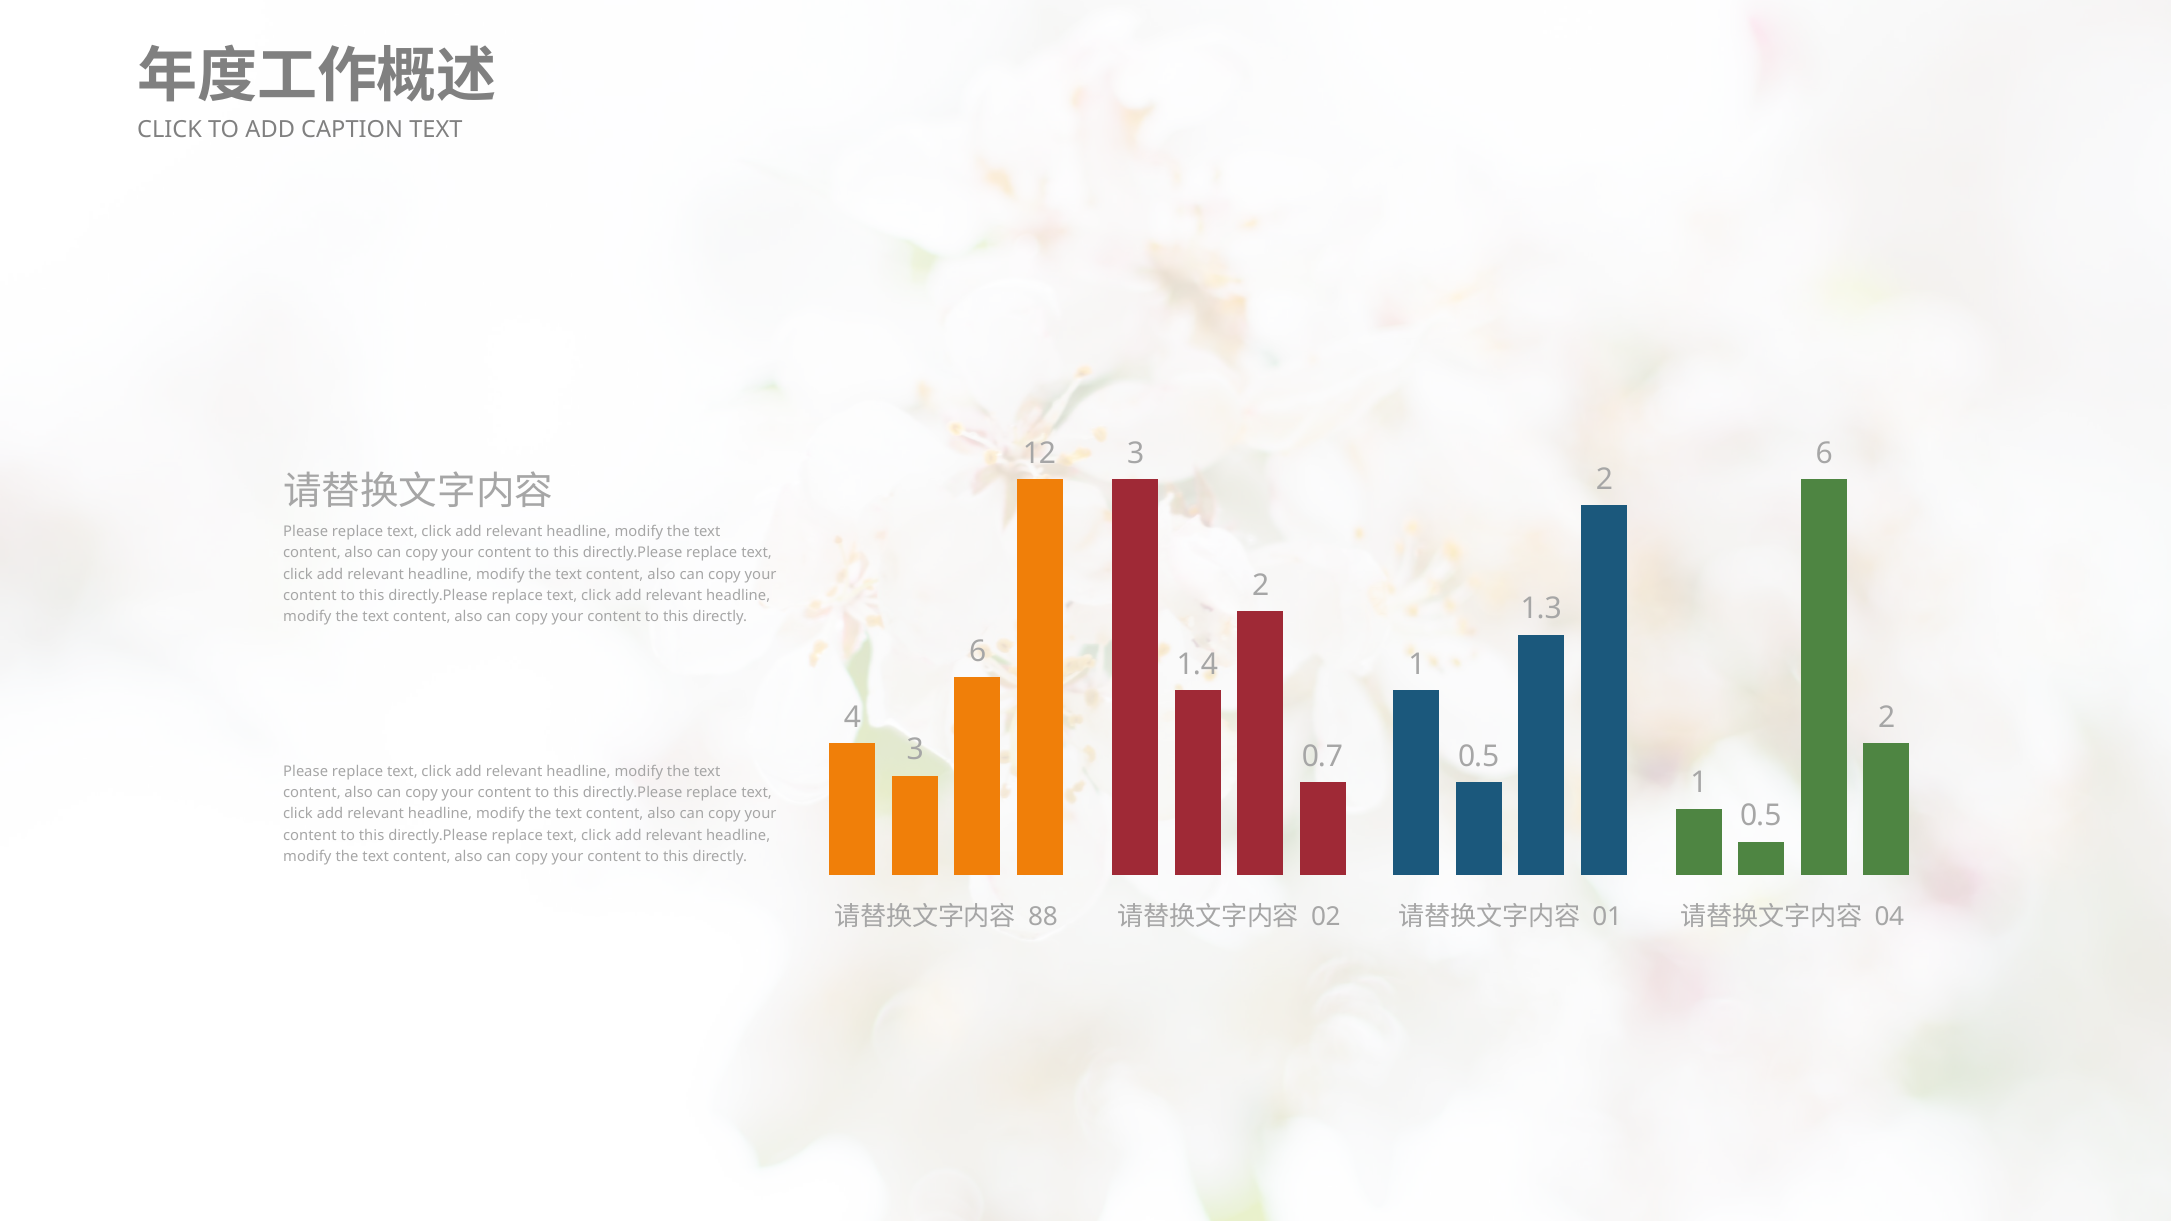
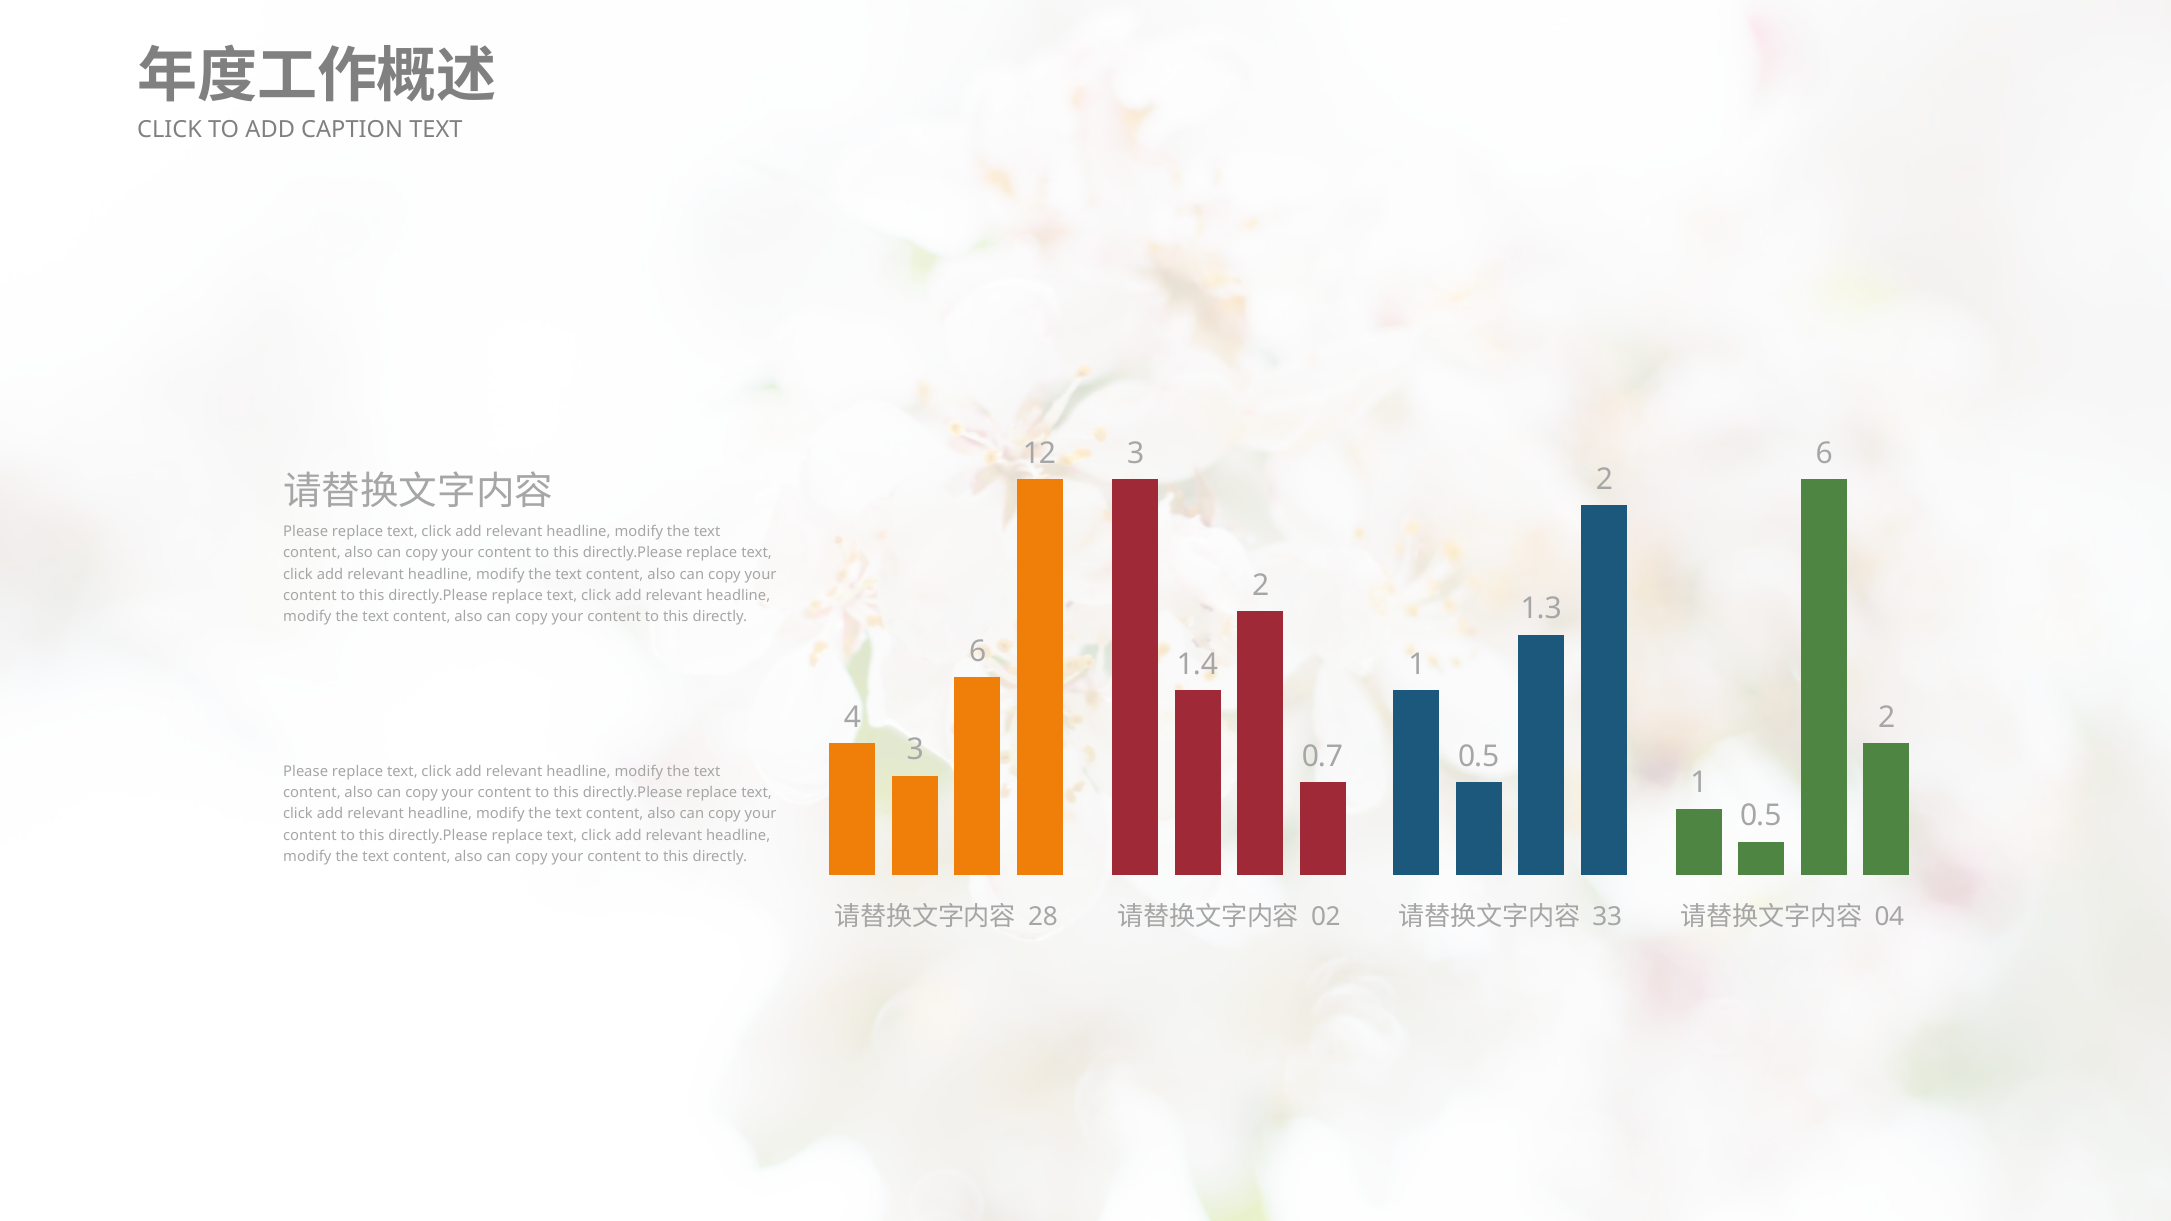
88: 88 -> 28
01: 01 -> 33
